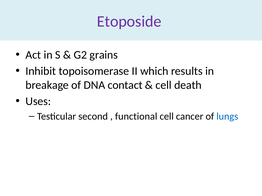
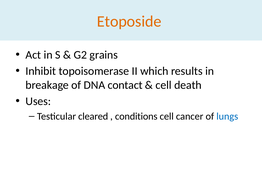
Etoposide colour: purple -> orange
second: second -> cleared
functional: functional -> conditions
